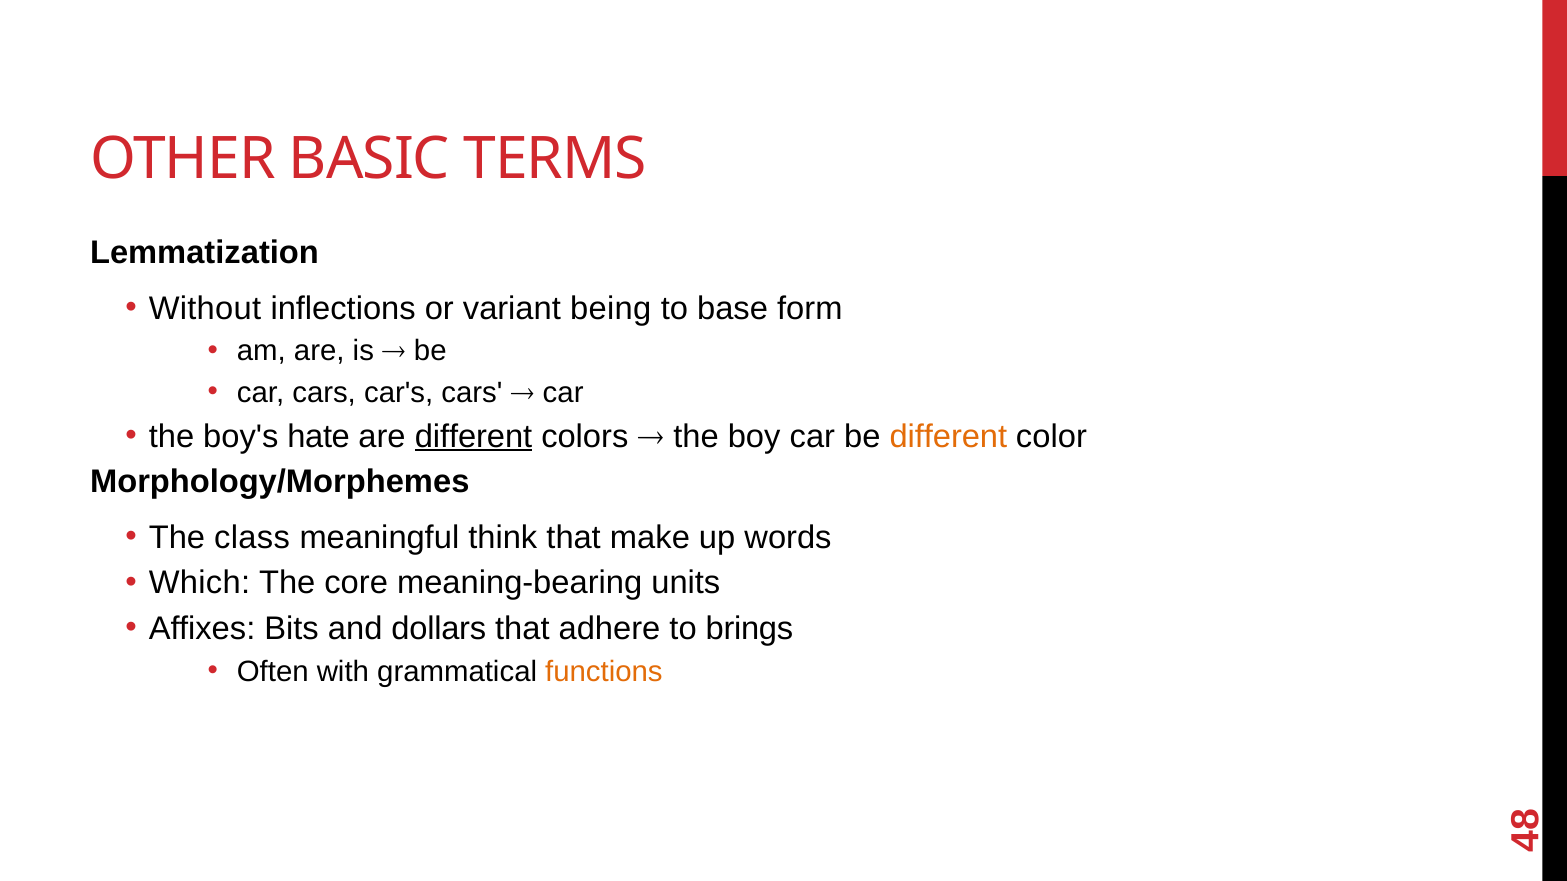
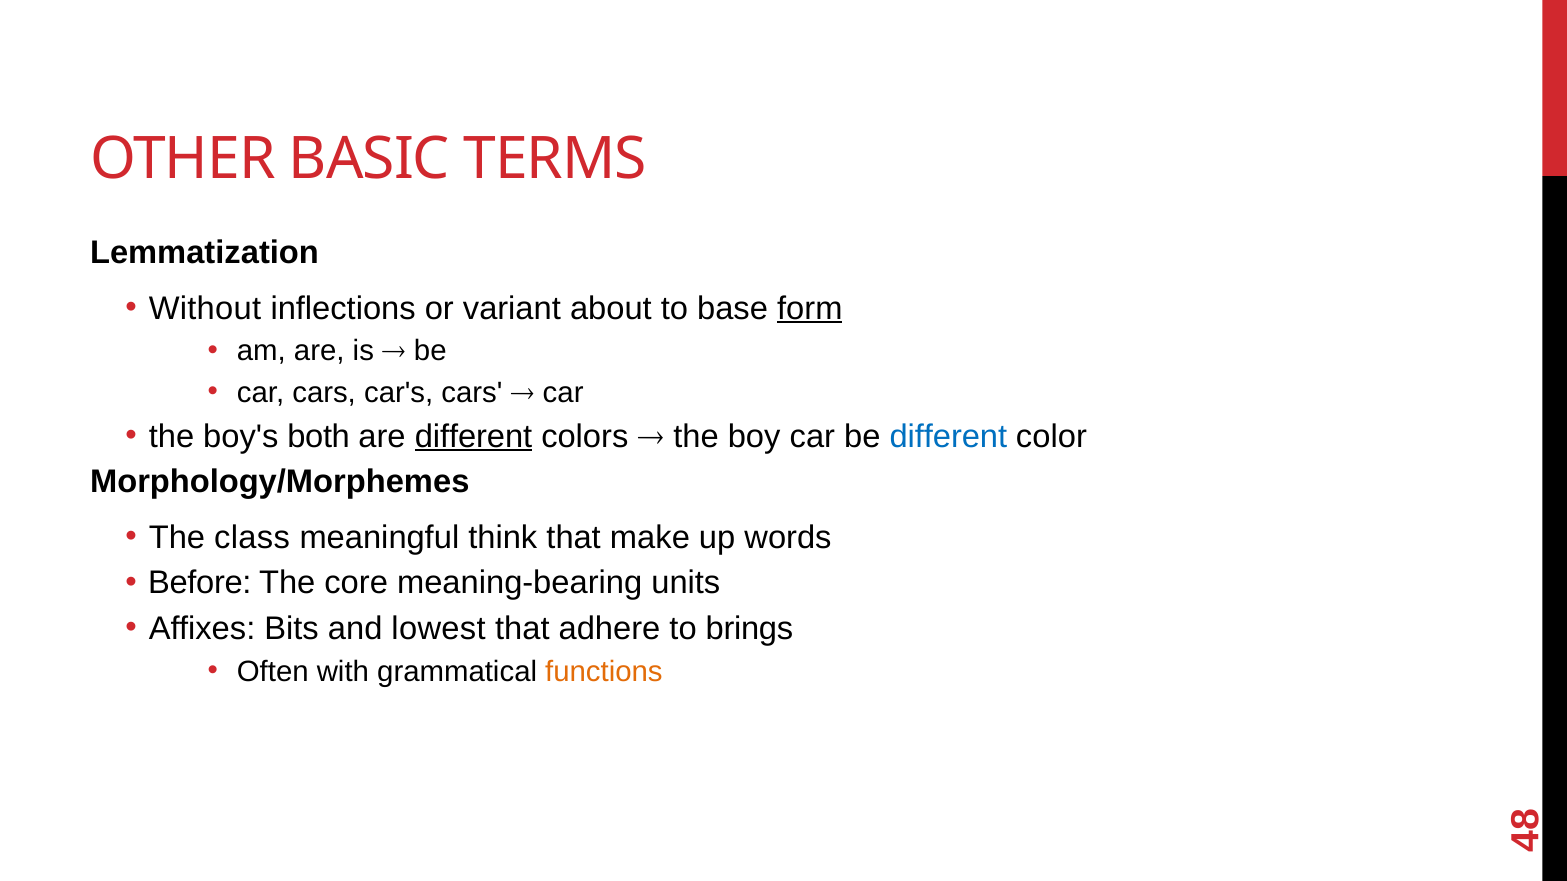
being: being -> about
form underline: none -> present
hate: hate -> both
different at (948, 437) colour: orange -> blue
Which: Which -> Before
dollars: dollars -> lowest
